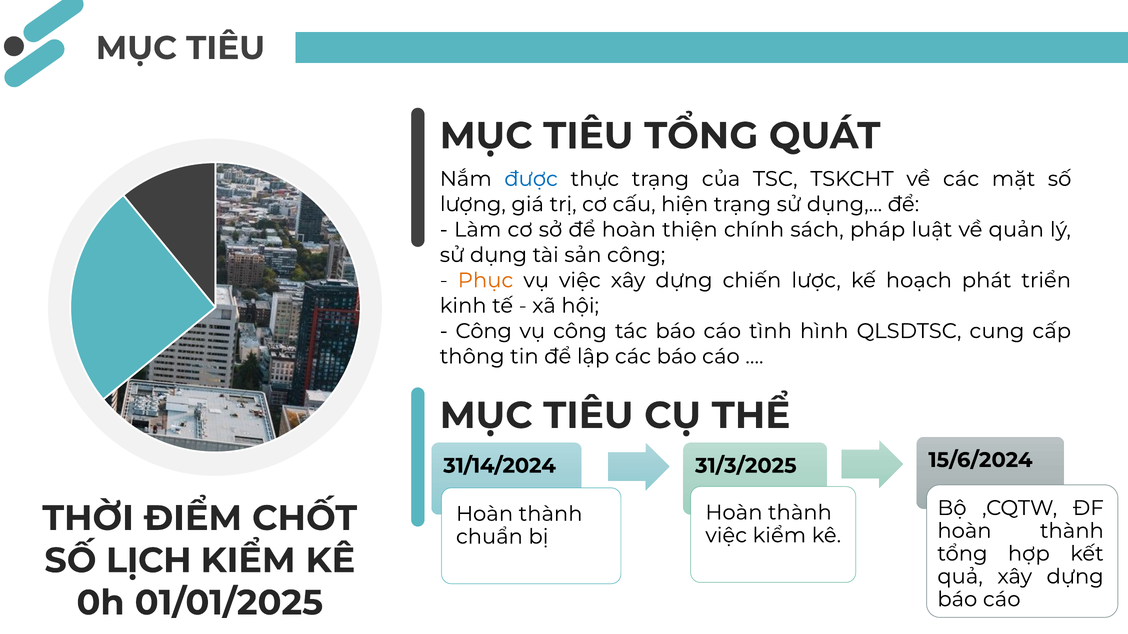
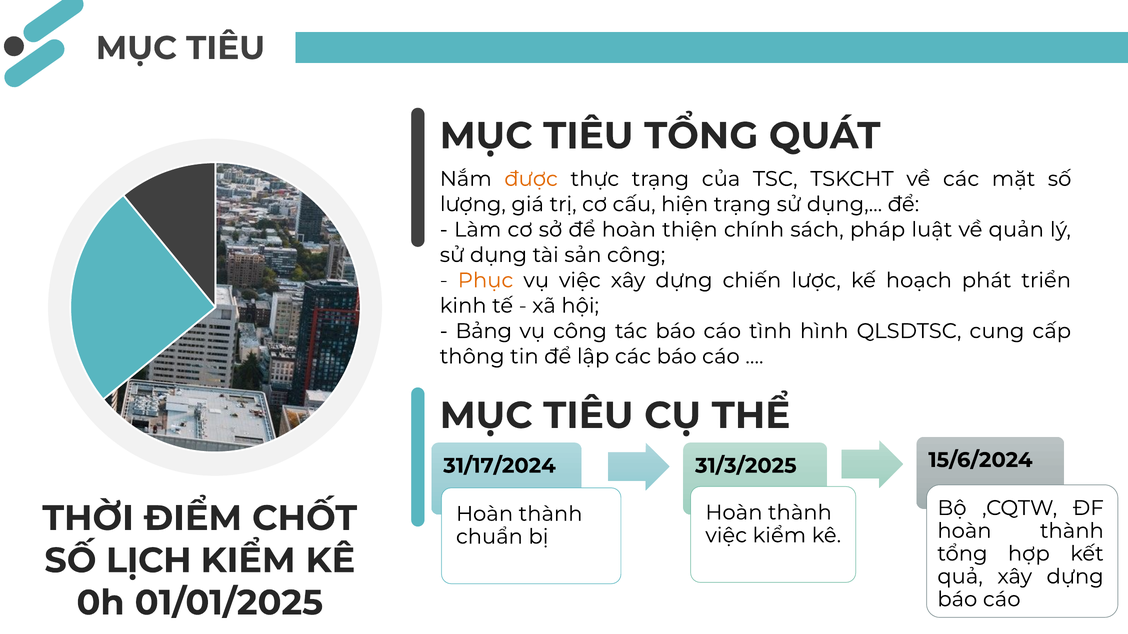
được colour: blue -> orange
Công at (484, 331): Công -> Bảng
31/14/2024: 31/14/2024 -> 31/17/2024
